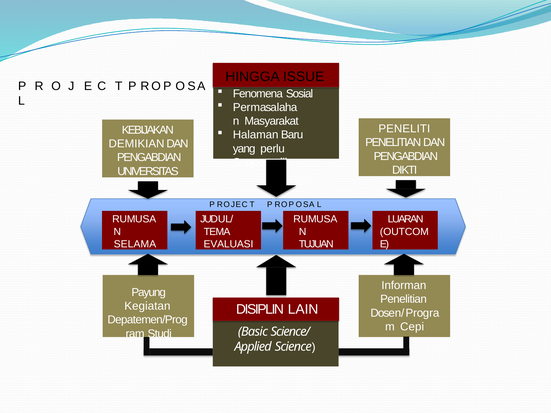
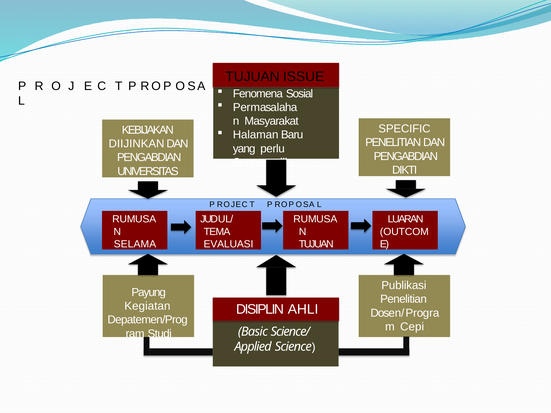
HINGGA at (253, 77): HINGGA -> TUJUAN
PENELITI: PENELITI -> SPECIFIC
DEMIKIAN: DEMIKIAN -> DIIJINKAN
Informan: Informan -> Publikasi
LAIN: LAIN -> AHLI
